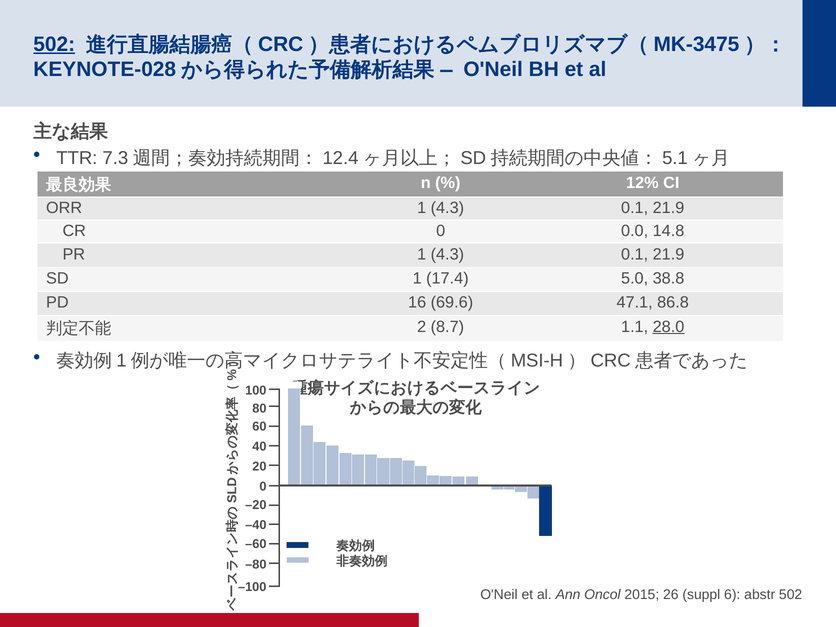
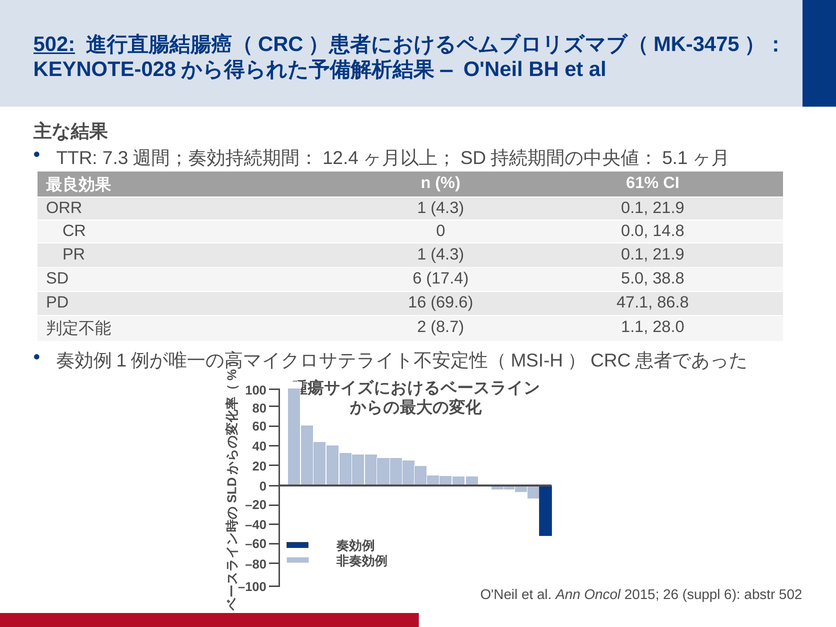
12%: 12% -> 61%
SD 1: 1 -> 6
28.0 underline: present -> none
